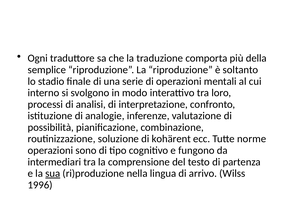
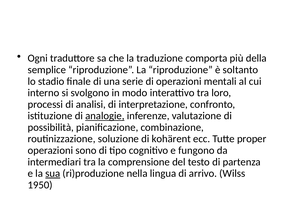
analogie underline: none -> present
norme: norme -> proper
1996: 1996 -> 1950
